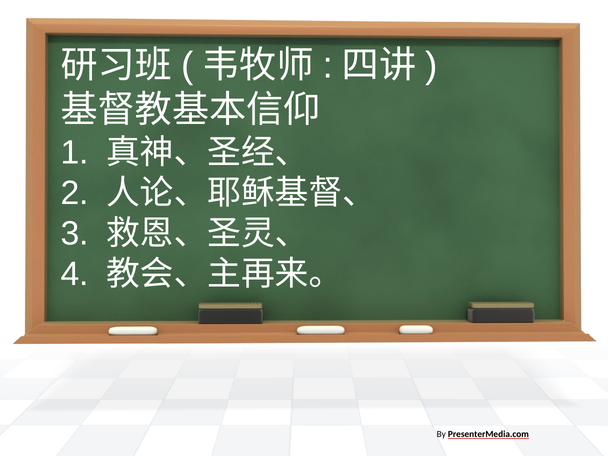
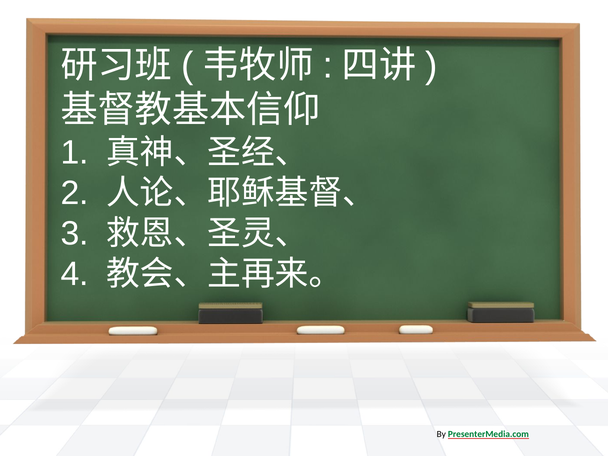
PresenterMedia.com colour: black -> green
